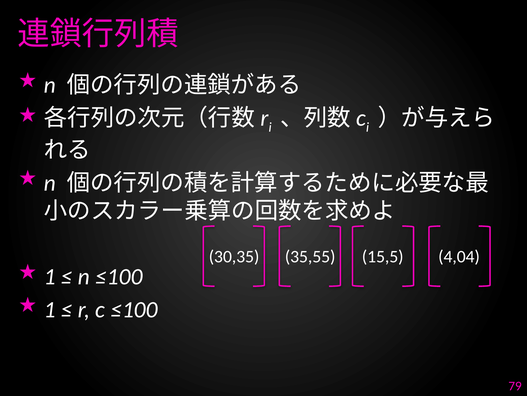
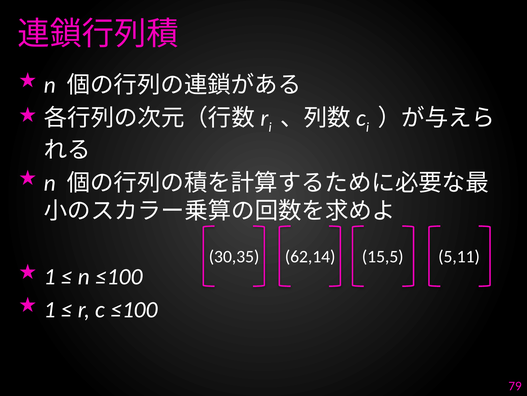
35,55: 35,55 -> 62,14
4,04: 4,04 -> 5,11
